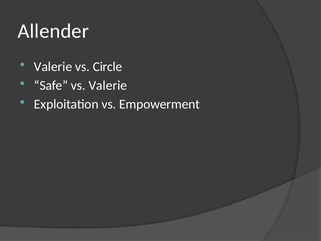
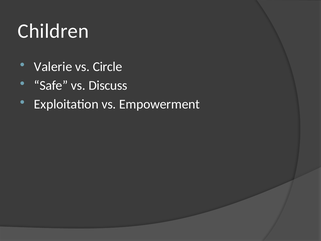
Allender: Allender -> Children
vs Valerie: Valerie -> Discuss
